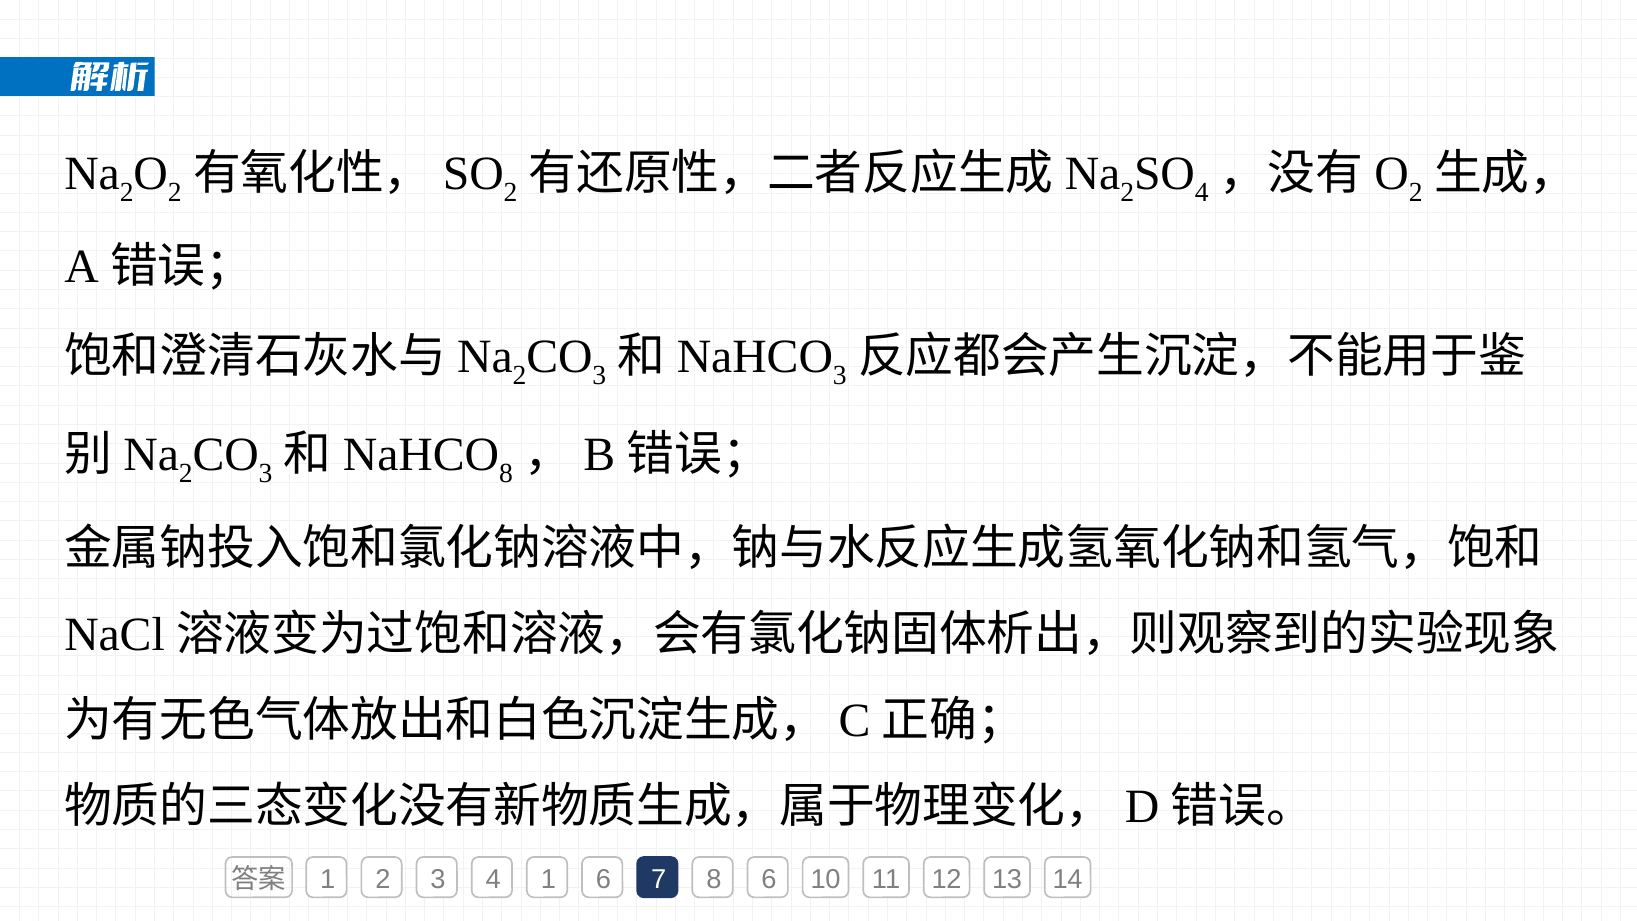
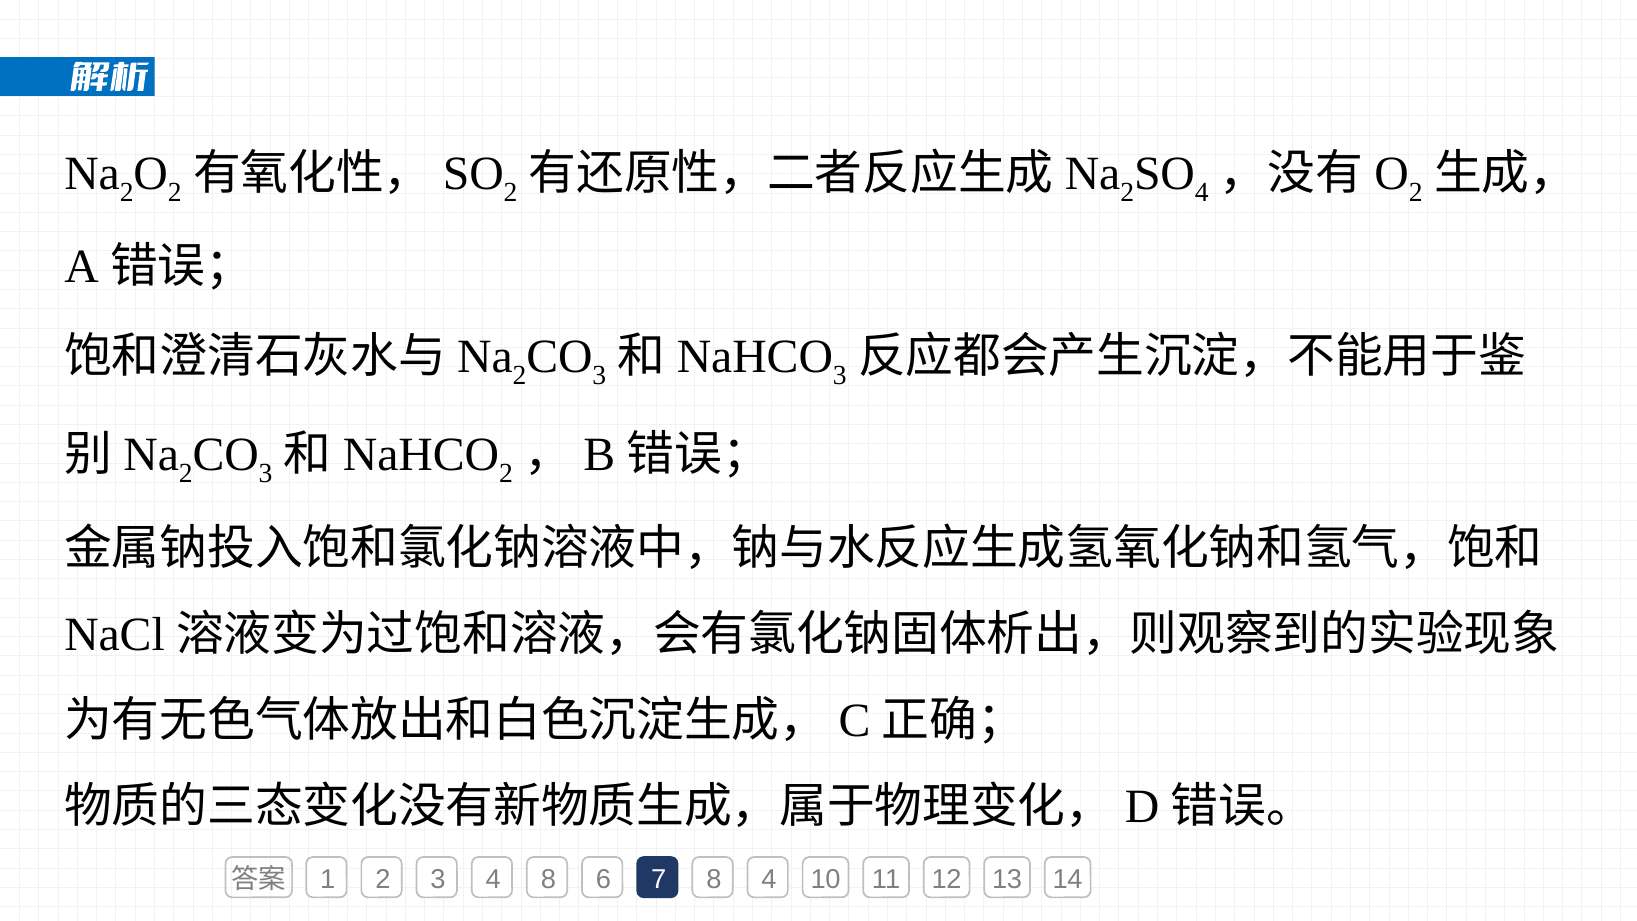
8 at (506, 474): 8 -> 2
4 1: 1 -> 8
8 6: 6 -> 4
